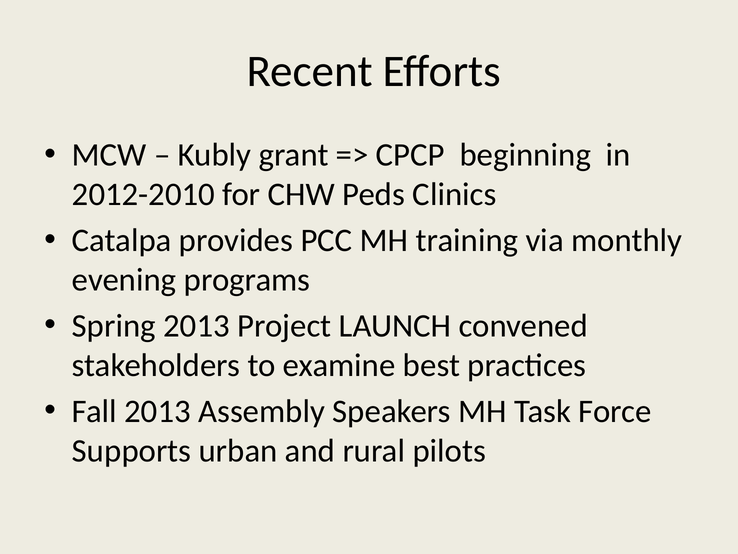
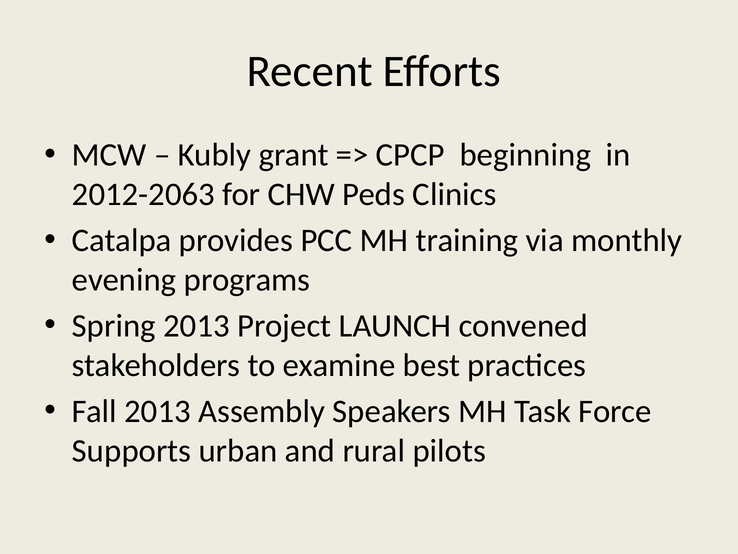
2012-2010: 2012-2010 -> 2012-2063
